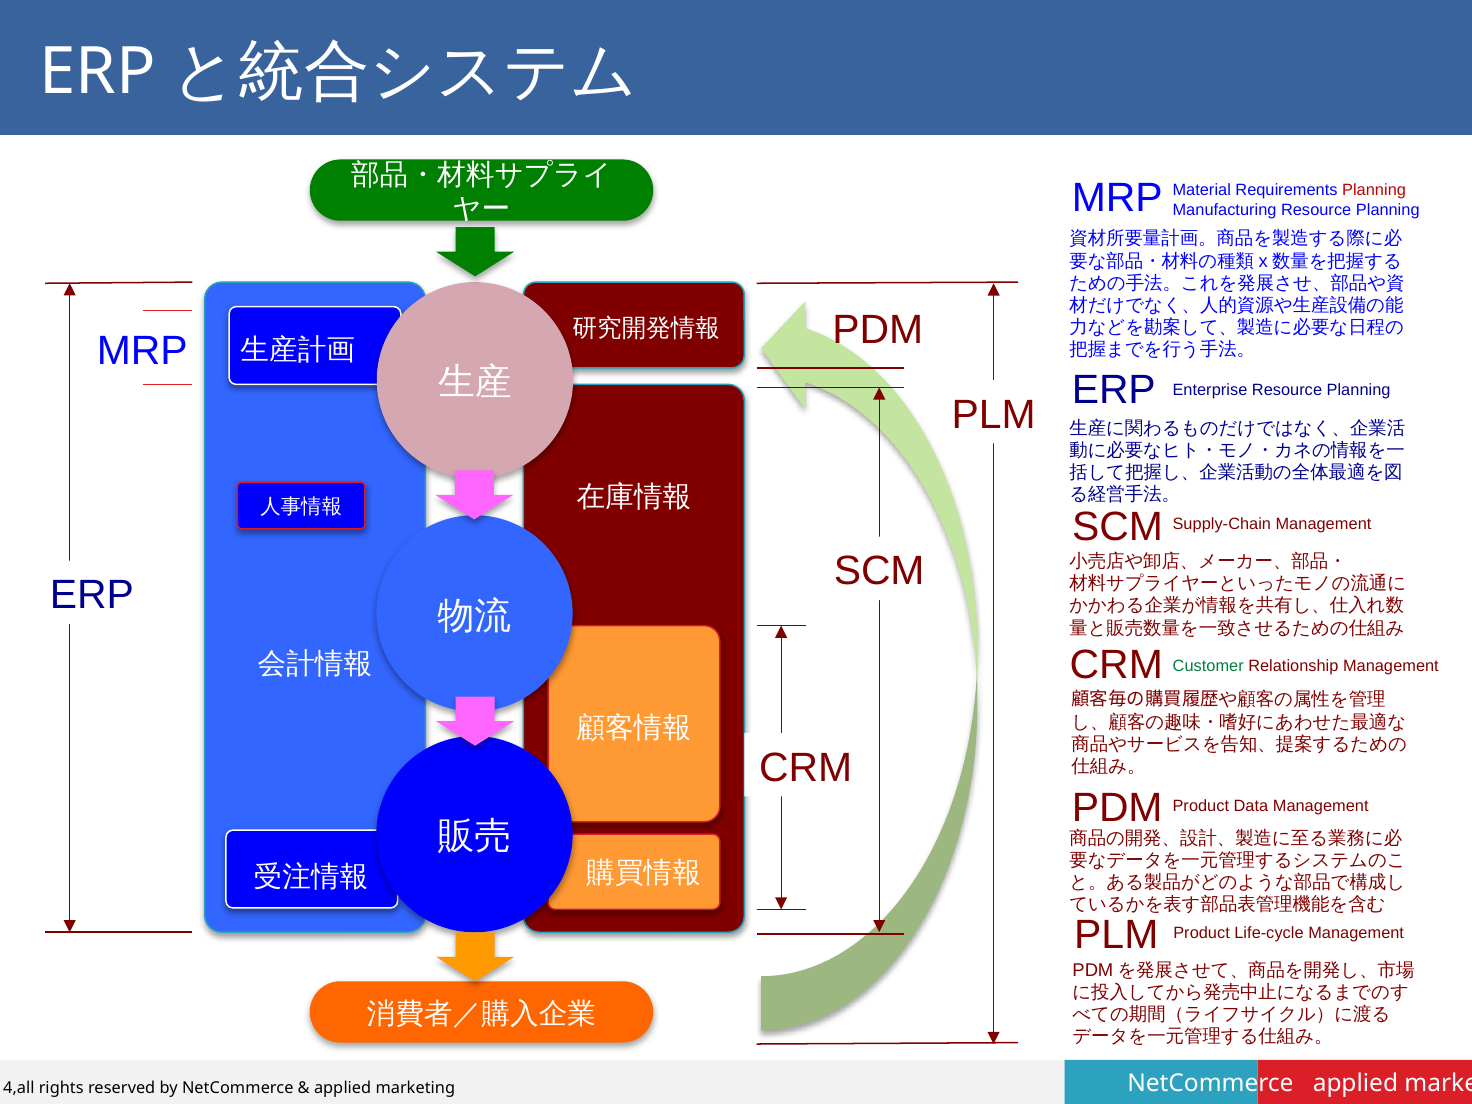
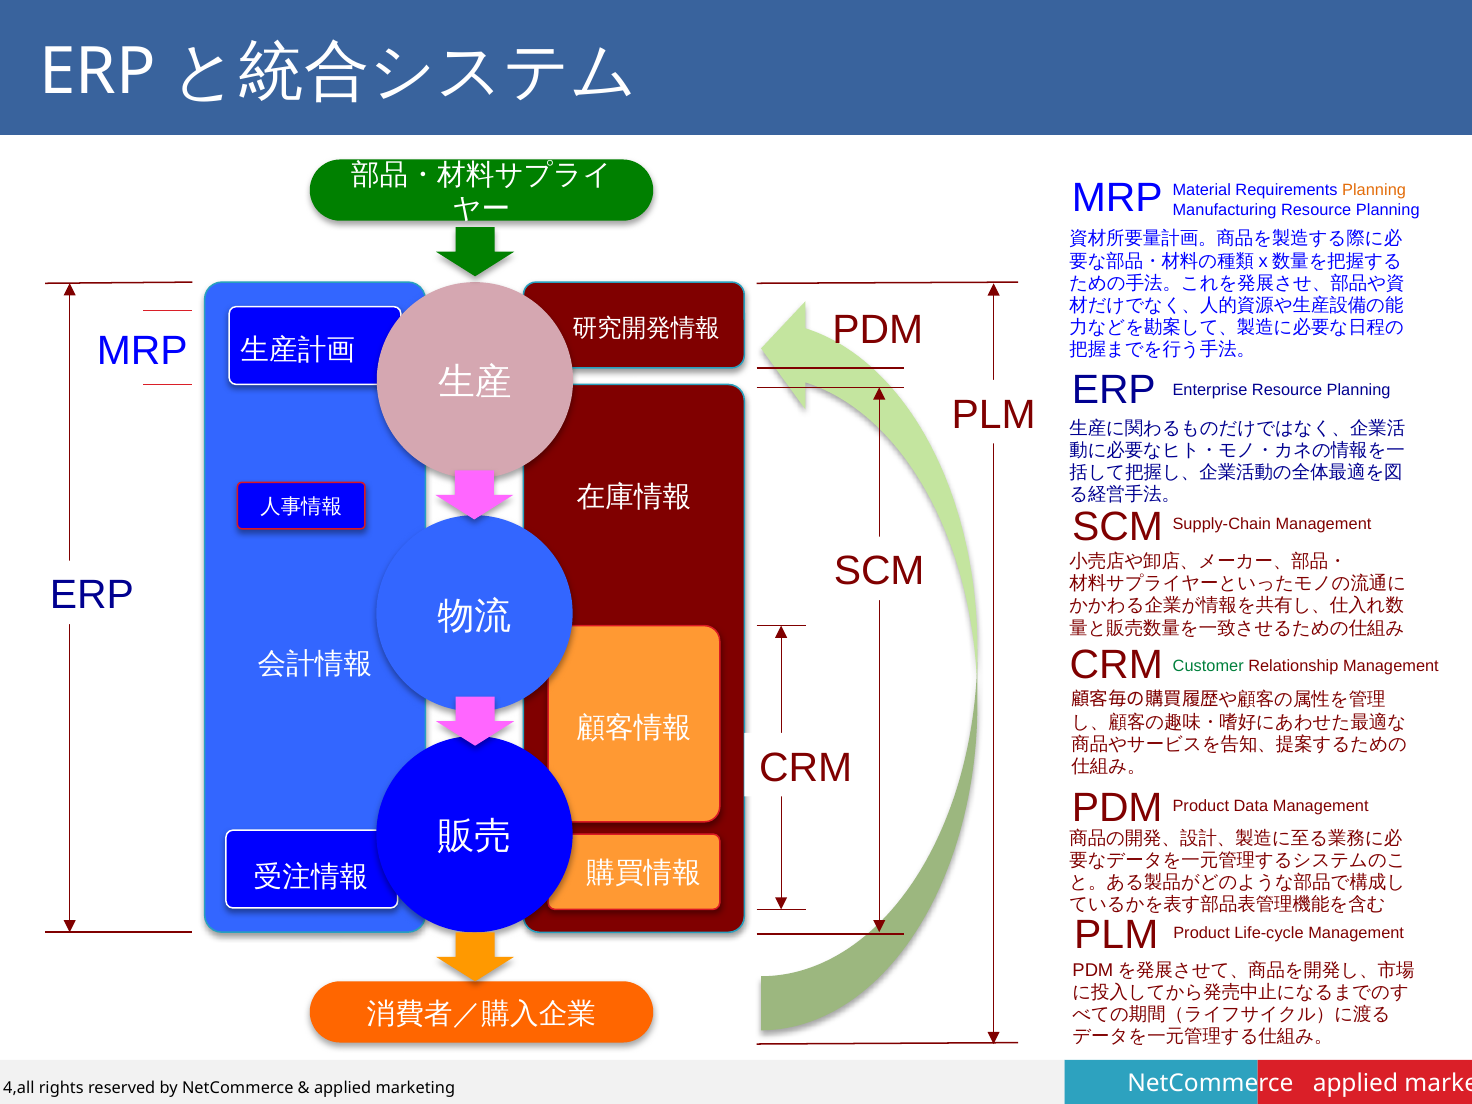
Planning at (1374, 190) colour: red -> orange
